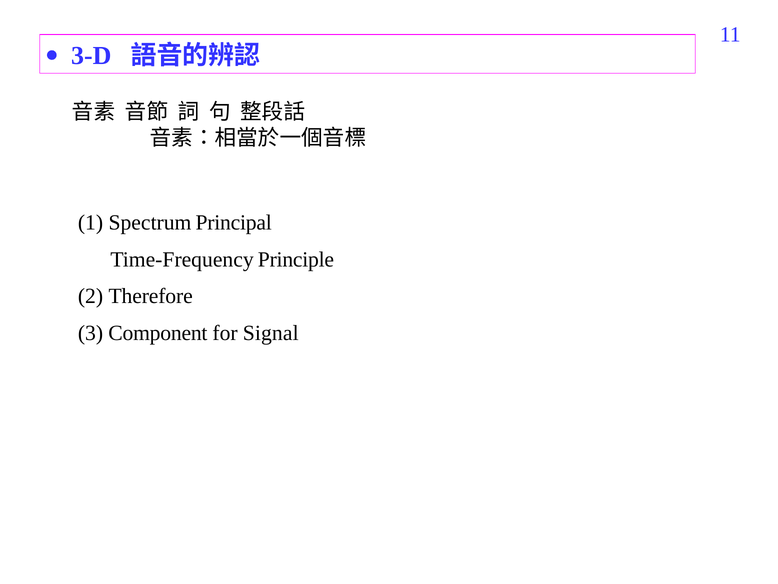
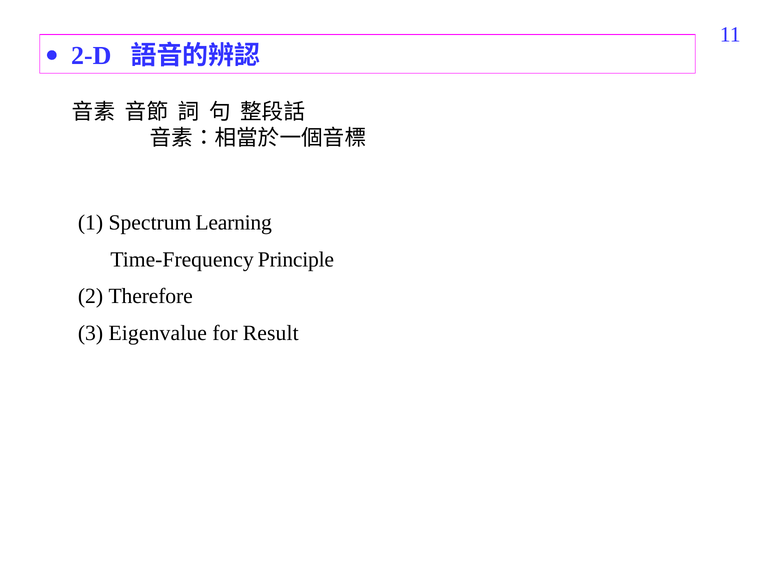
3-D: 3-D -> 2-D
Principal: Principal -> Learning
Component: Component -> Eigenvalue
Signal: Signal -> Result
